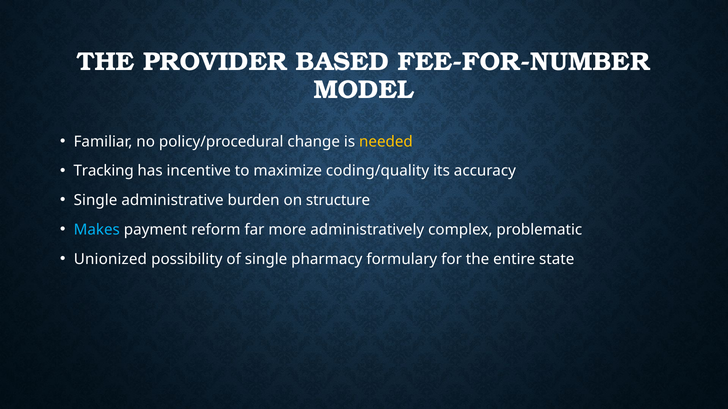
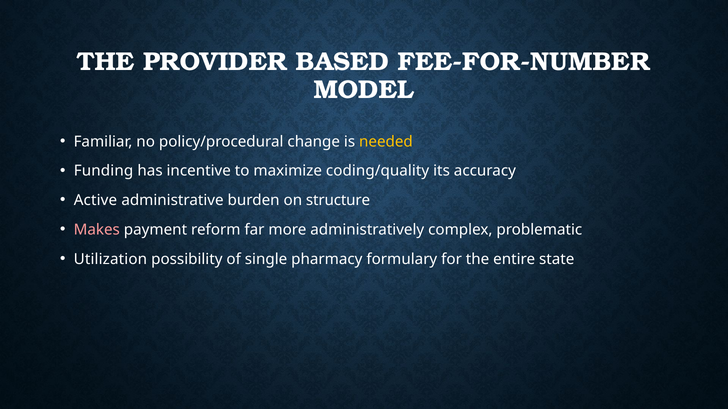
Tracking: Tracking -> Funding
Single at (96, 201): Single -> Active
Makes colour: light blue -> pink
Unionized: Unionized -> Utilization
